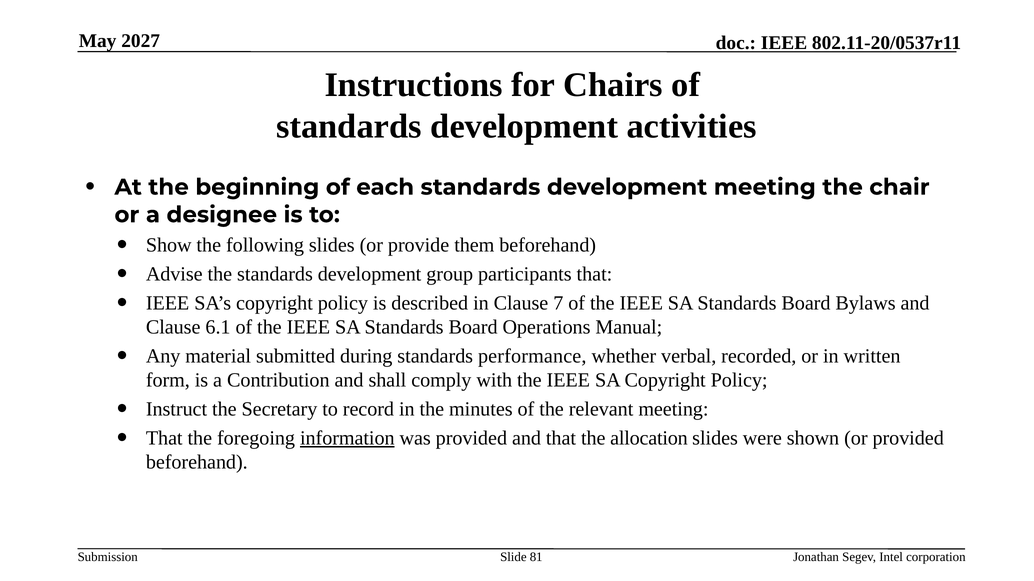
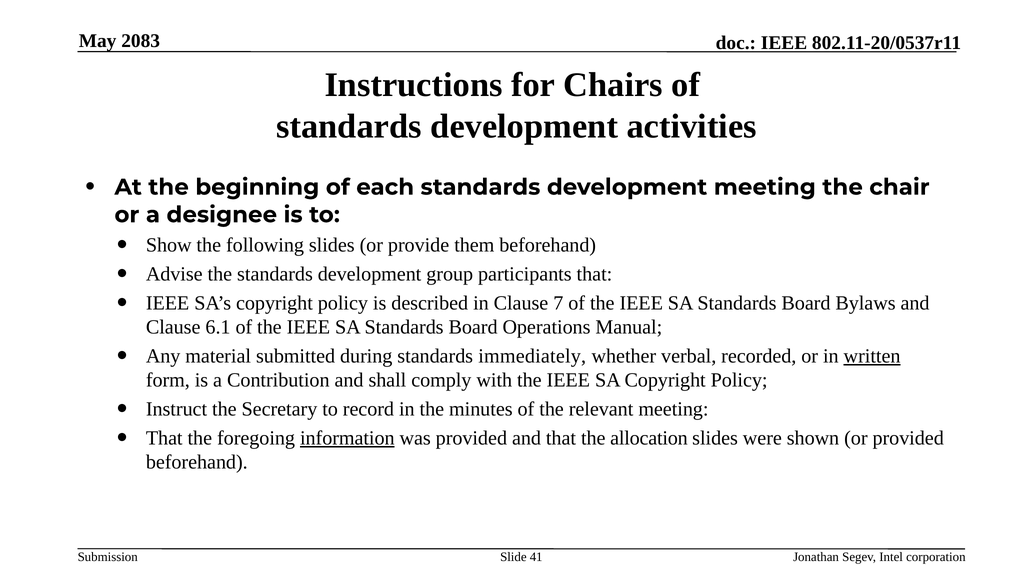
2027: 2027 -> 2083
performance: performance -> immediately
written underline: none -> present
81: 81 -> 41
